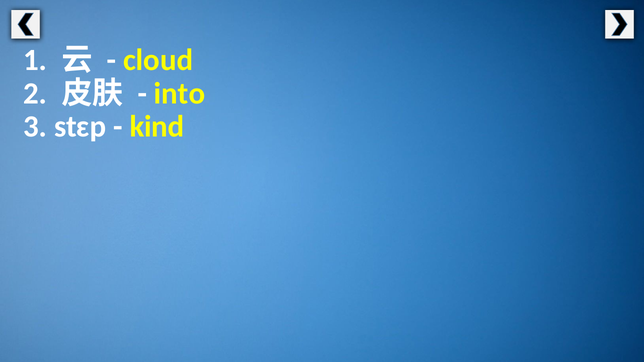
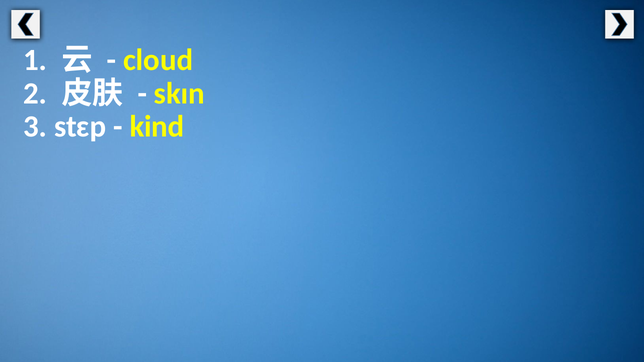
into: into -> skɪn
